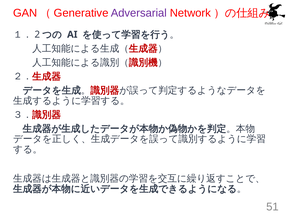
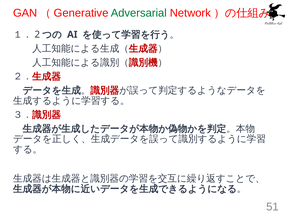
Adversarial colour: purple -> green
